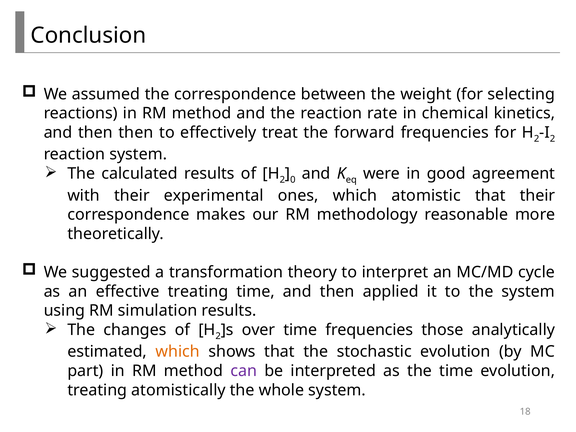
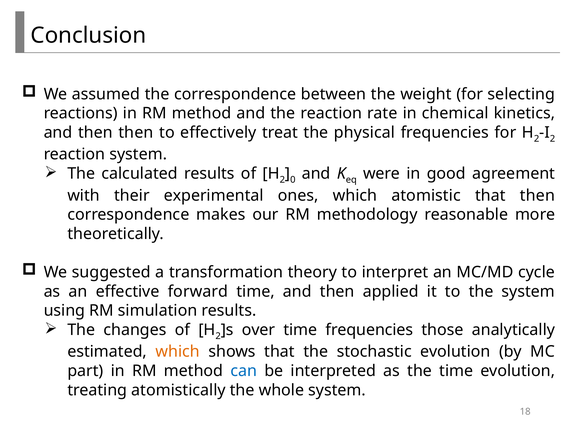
forward: forward -> physical
that their: their -> then
effective treating: treating -> forward
can colour: purple -> blue
